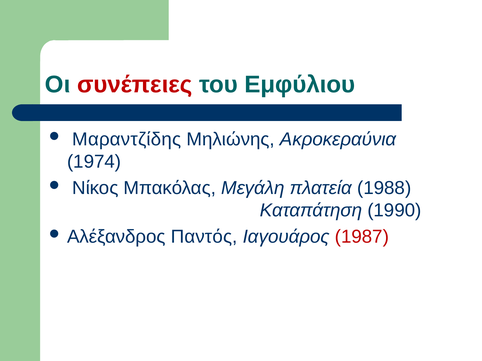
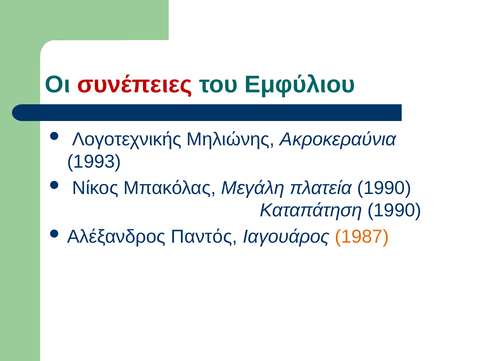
Μαραντζίδης: Μαραντζίδης -> Λογοτεχνικής
1974: 1974 -> 1993
πλατεία 1988: 1988 -> 1990
1987 colour: red -> orange
